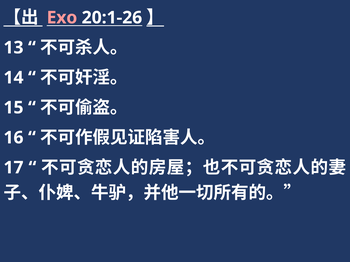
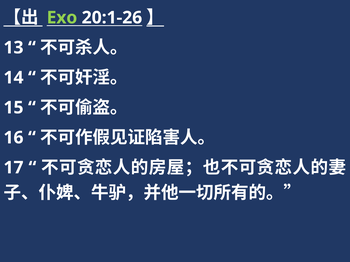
Exo colour: pink -> light green
